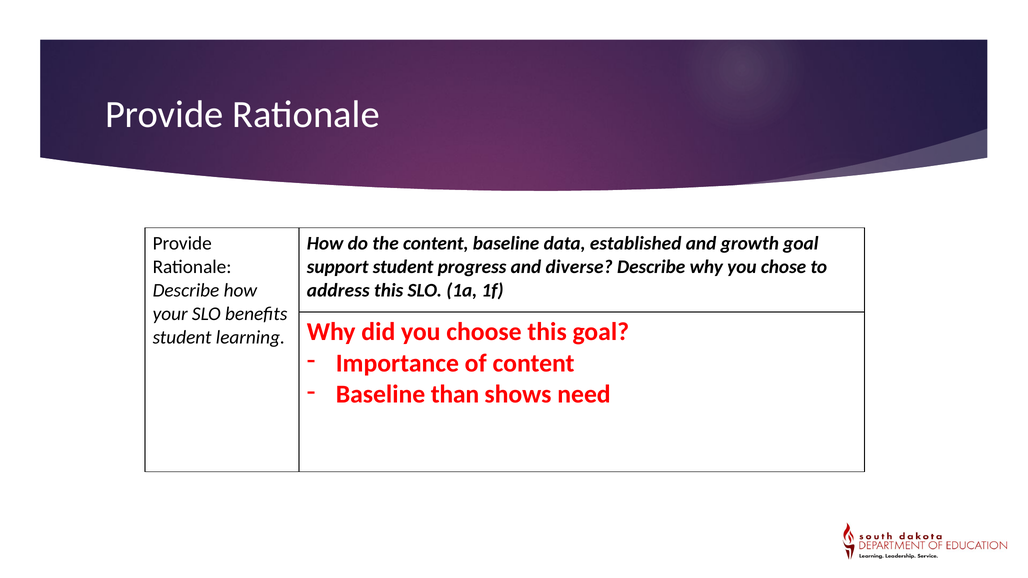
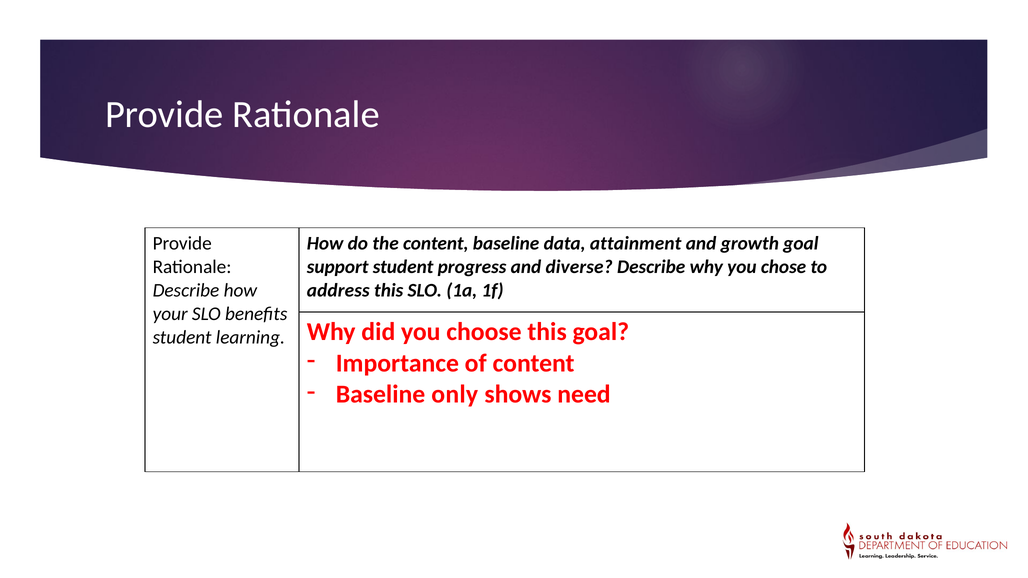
established: established -> attainment
than: than -> only
